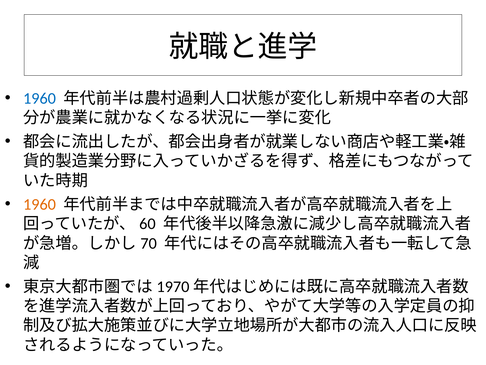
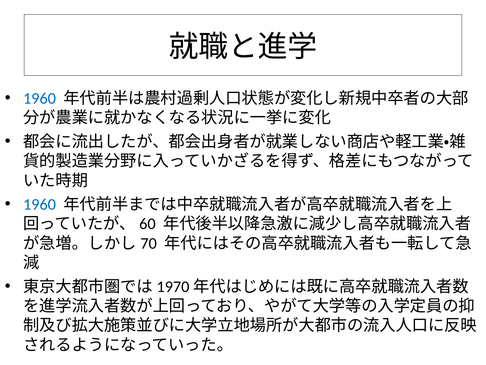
1960 at (40, 204) colour: orange -> blue
